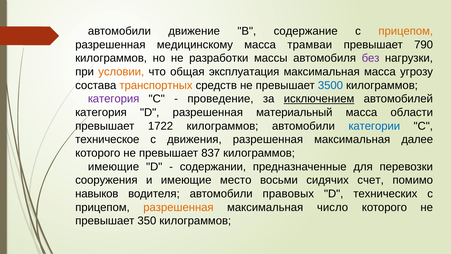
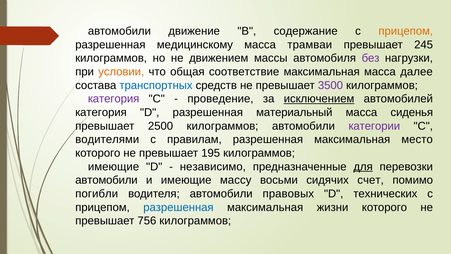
790: 790 -> 245
разработки: разработки -> движением
эксплуатация: эксплуатация -> соответствие
угрозу: угрозу -> далее
транспортных colour: orange -> blue
3500 colour: blue -> purple
области: области -> сиденья
1722: 1722 -> 2500
категории colour: blue -> purple
техническое: техническое -> водителями
движения: движения -> правилам
далее: далее -> место
837: 837 -> 195
содержании: содержании -> независимо
для underline: none -> present
сооружения at (106, 180): сооружения -> автомобили
место: место -> массу
навыков: навыков -> погибли
разрешенная at (178, 207) colour: orange -> blue
число: число -> жизни
350: 350 -> 756
